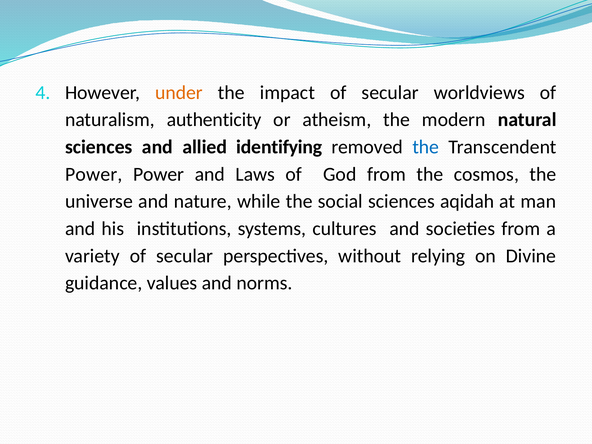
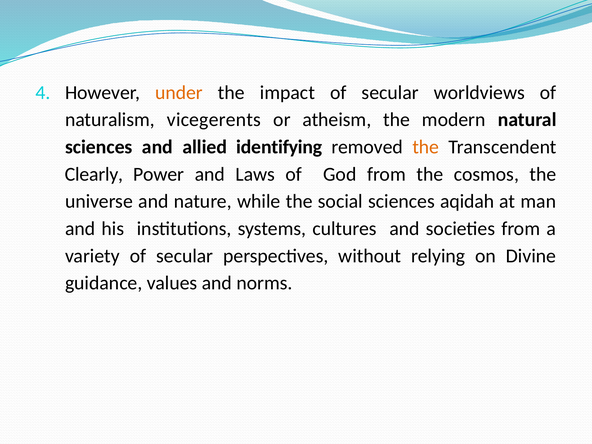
authenticity: authenticity -> vicegerents
the at (426, 147) colour: blue -> orange
Power at (94, 174): Power -> Clearly
